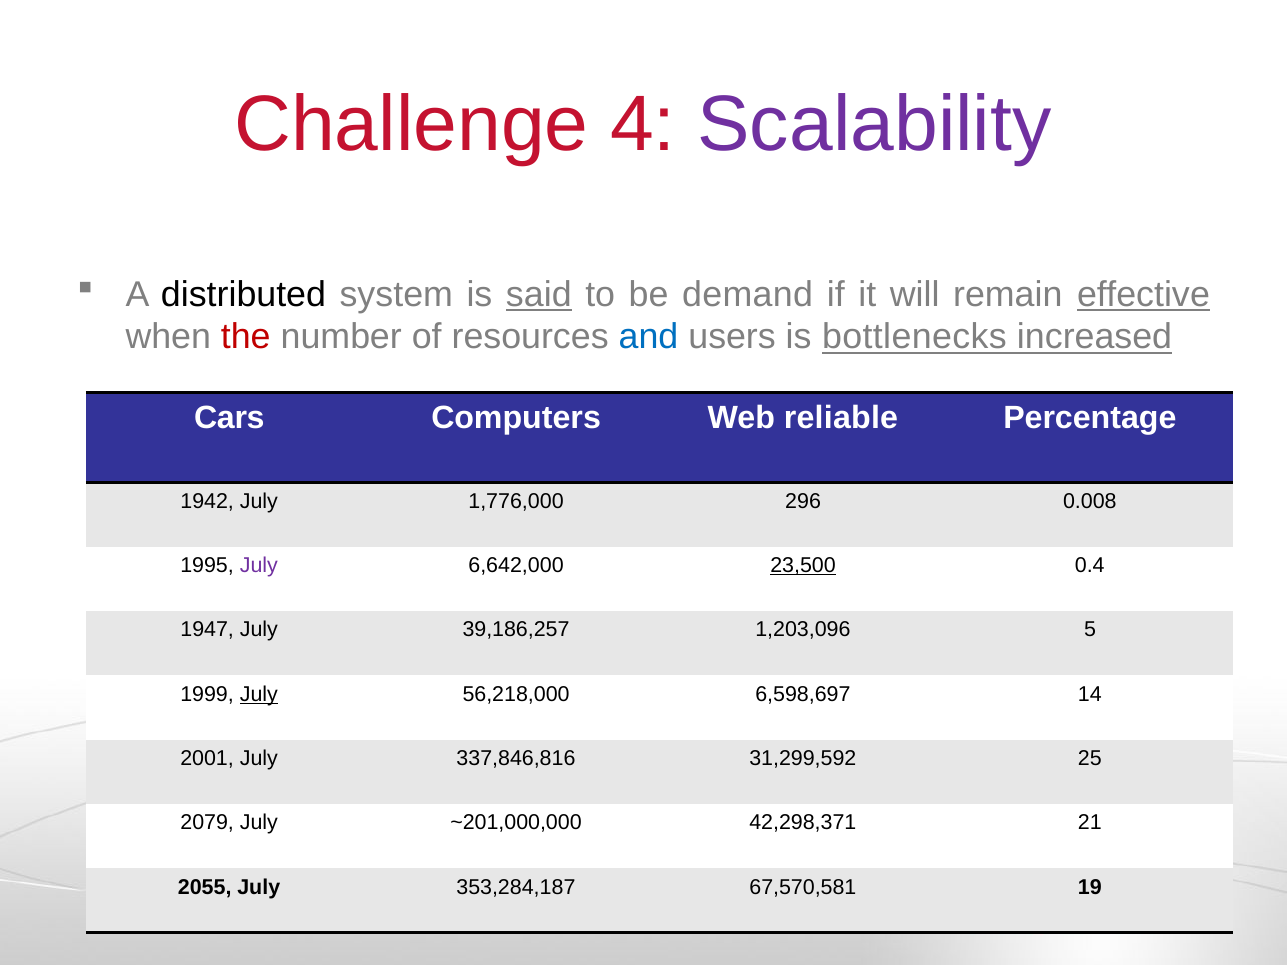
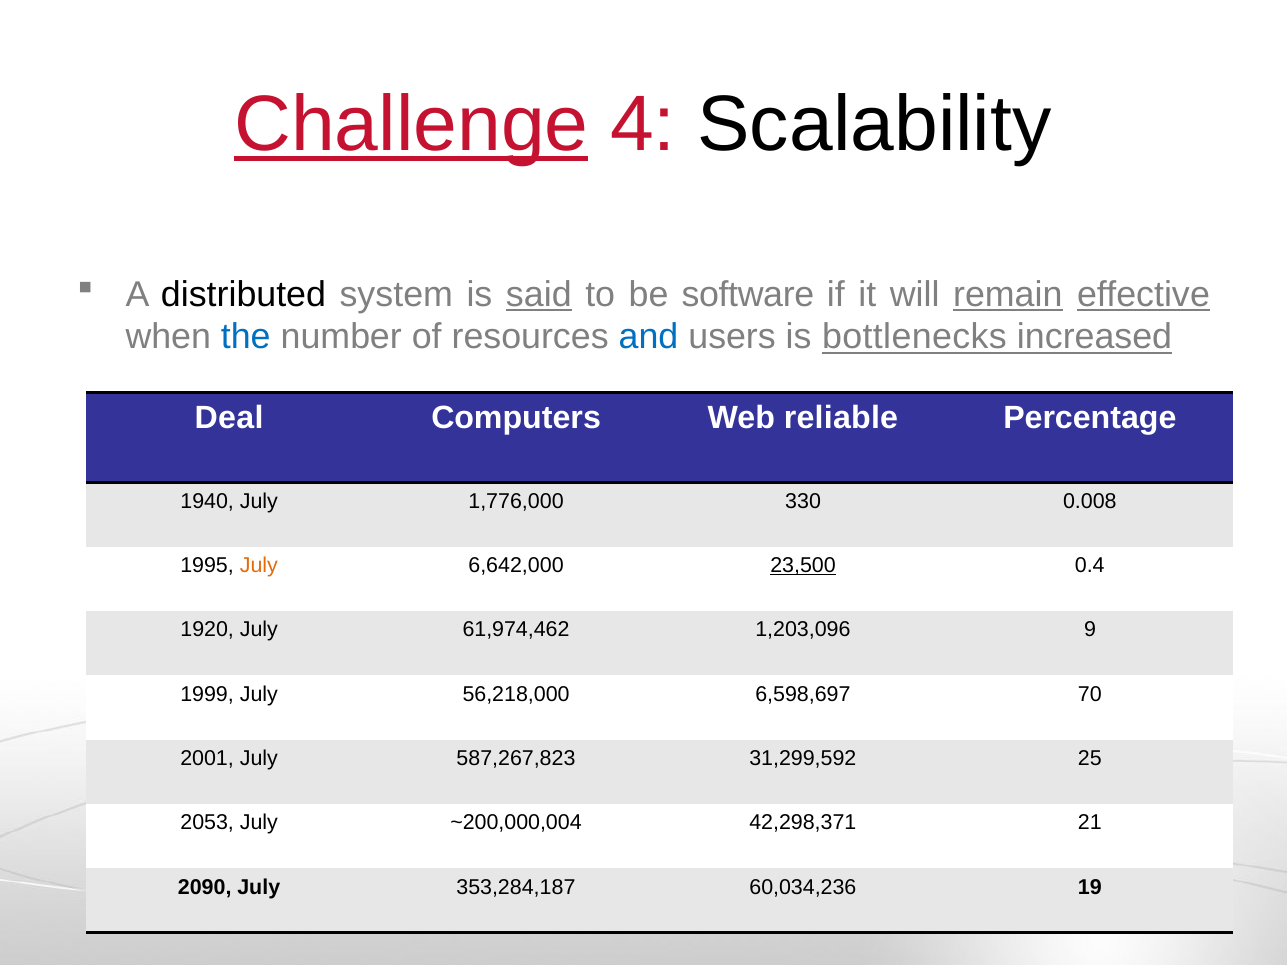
Challenge underline: none -> present
Scalability colour: purple -> black
demand: demand -> software
remain underline: none -> present
the colour: red -> blue
Cars: Cars -> Deal
1942: 1942 -> 1940
296: 296 -> 330
July at (259, 566) colour: purple -> orange
1947: 1947 -> 1920
39,186,257: 39,186,257 -> 61,974,462
5: 5 -> 9
July at (259, 694) underline: present -> none
14: 14 -> 70
337,846,816: 337,846,816 -> 587,267,823
2079: 2079 -> 2053
~201,000,000: ~201,000,000 -> ~200,000,004
2055: 2055 -> 2090
67,570,581: 67,570,581 -> 60,034,236
